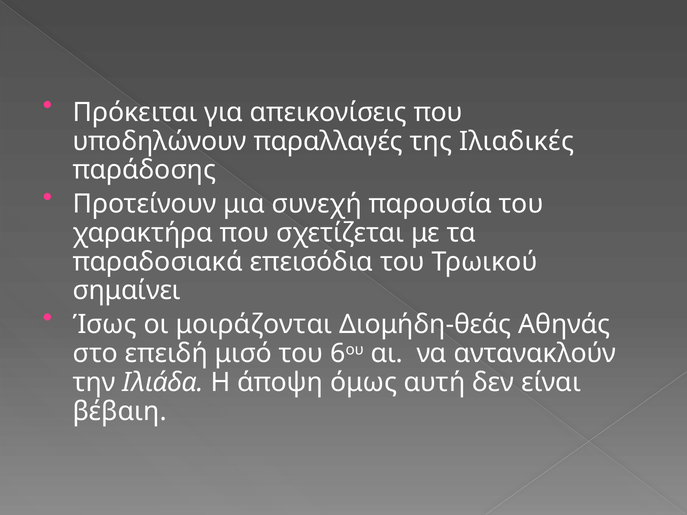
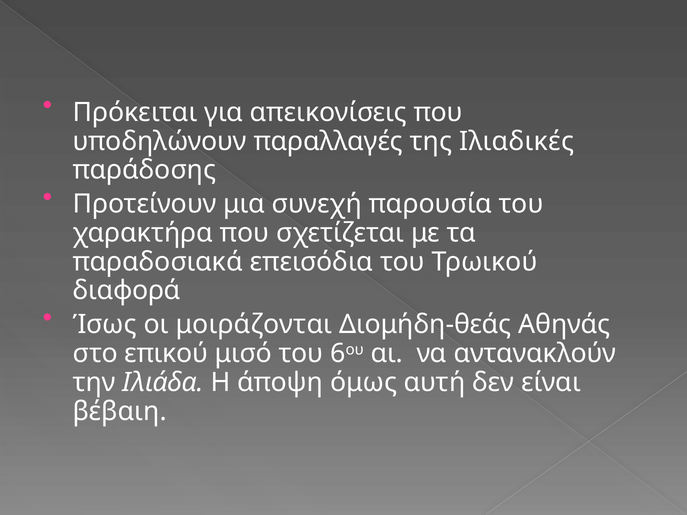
σημαίνει: σημαίνει -> διαφορά
επειδή: επειδή -> επικού
